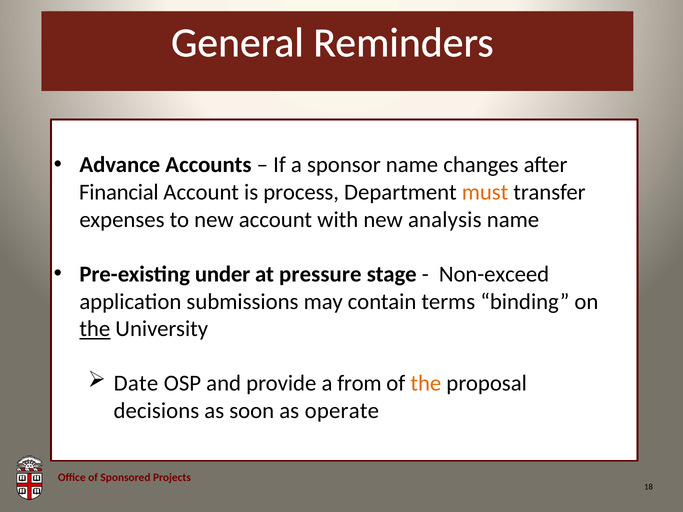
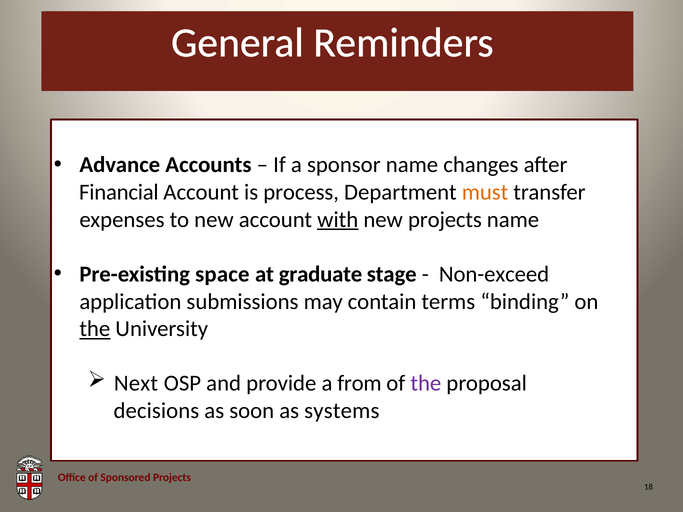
with underline: none -> present
new analysis: analysis -> projects
under: under -> space
pressure: pressure -> graduate
Date: Date -> Next
the at (426, 384) colour: orange -> purple
operate: operate -> systems
